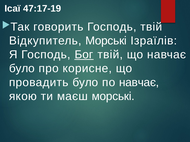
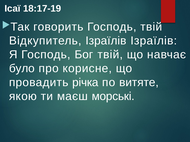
47:17-19: 47:17-19 -> 18:17-19
Відкупитель Морські: Морські -> Ізраїлів
Бог underline: present -> none
провадить було: було -> річка
по навчає: навчає -> витяте
